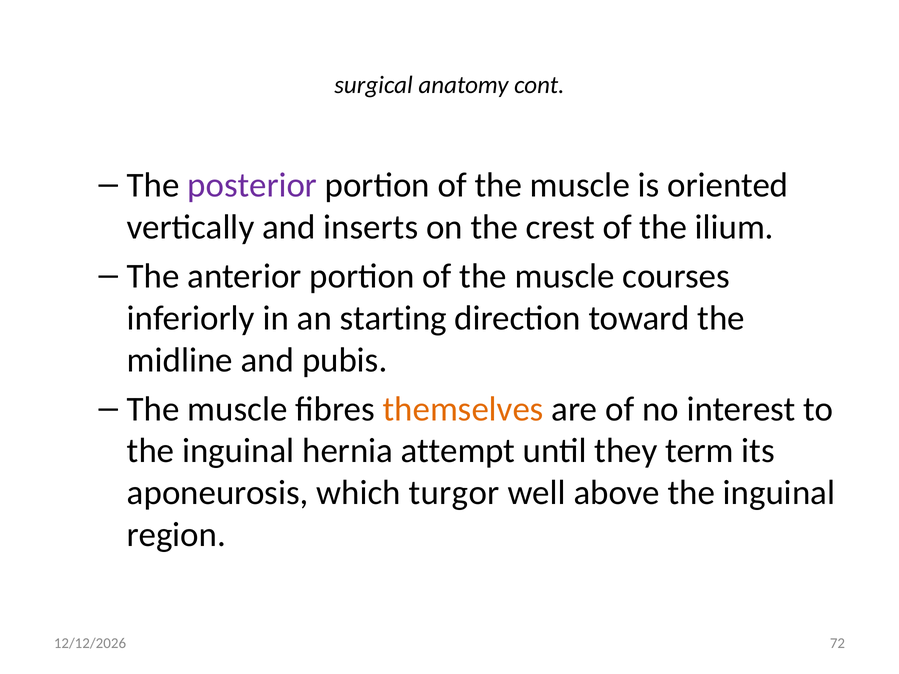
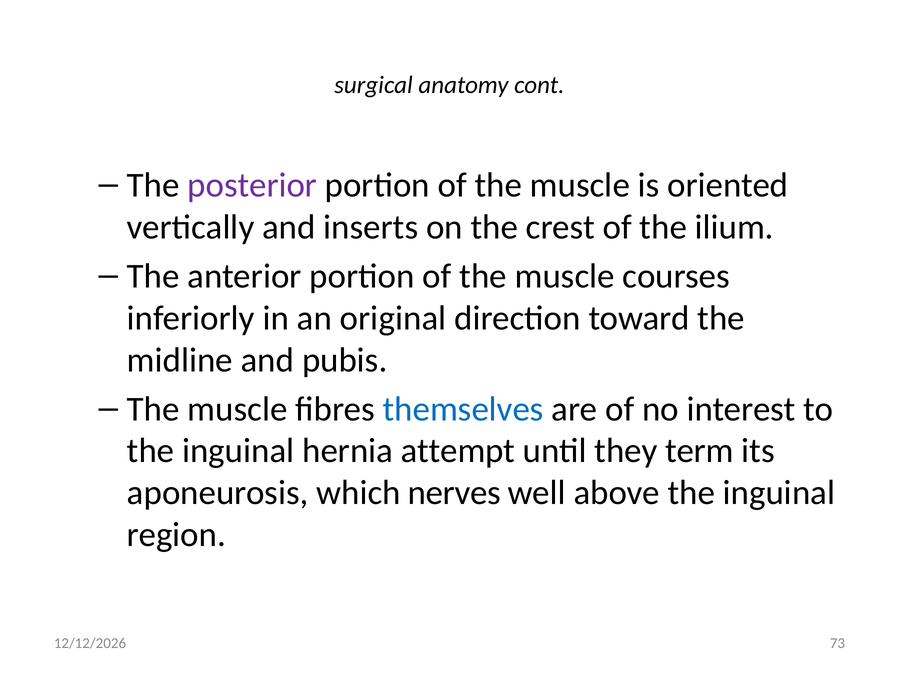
starting: starting -> original
themselves colour: orange -> blue
turgor: turgor -> nerves
72: 72 -> 73
